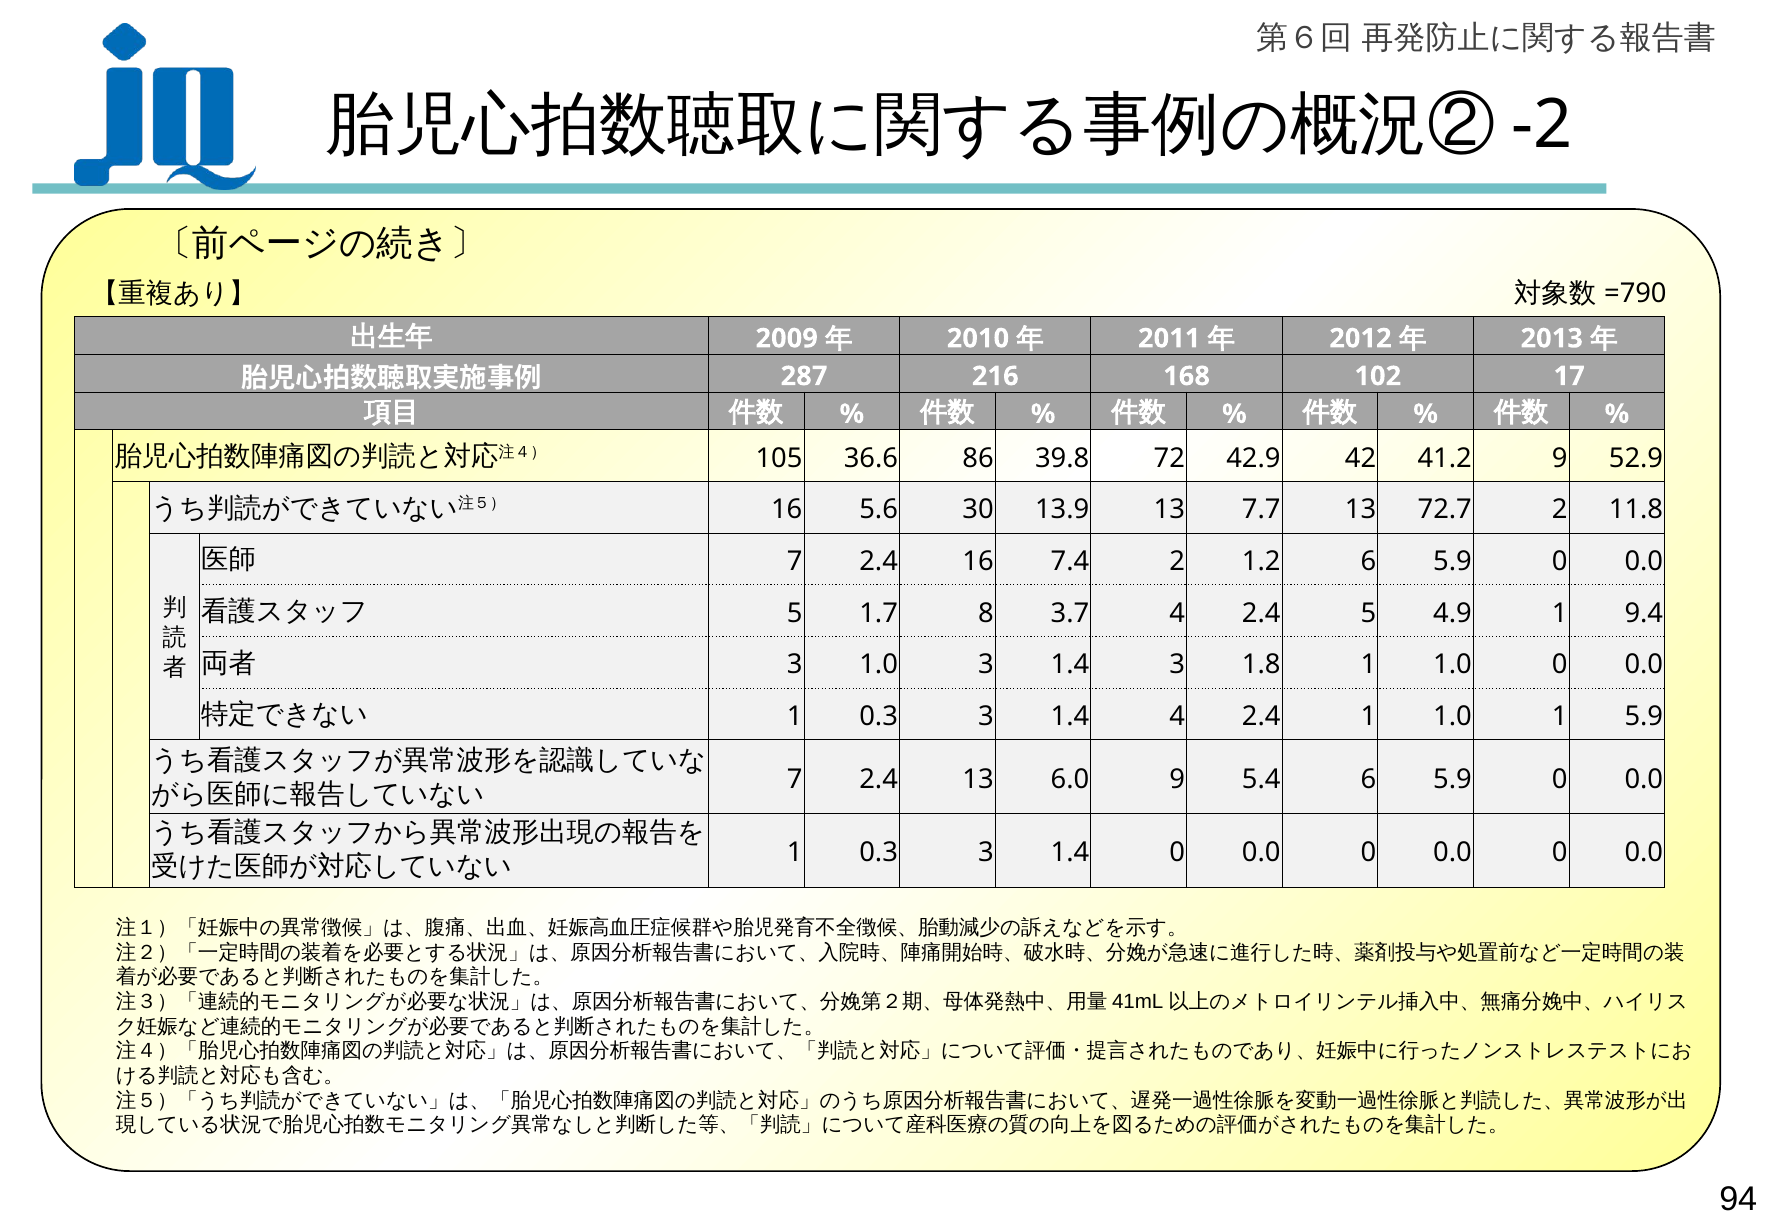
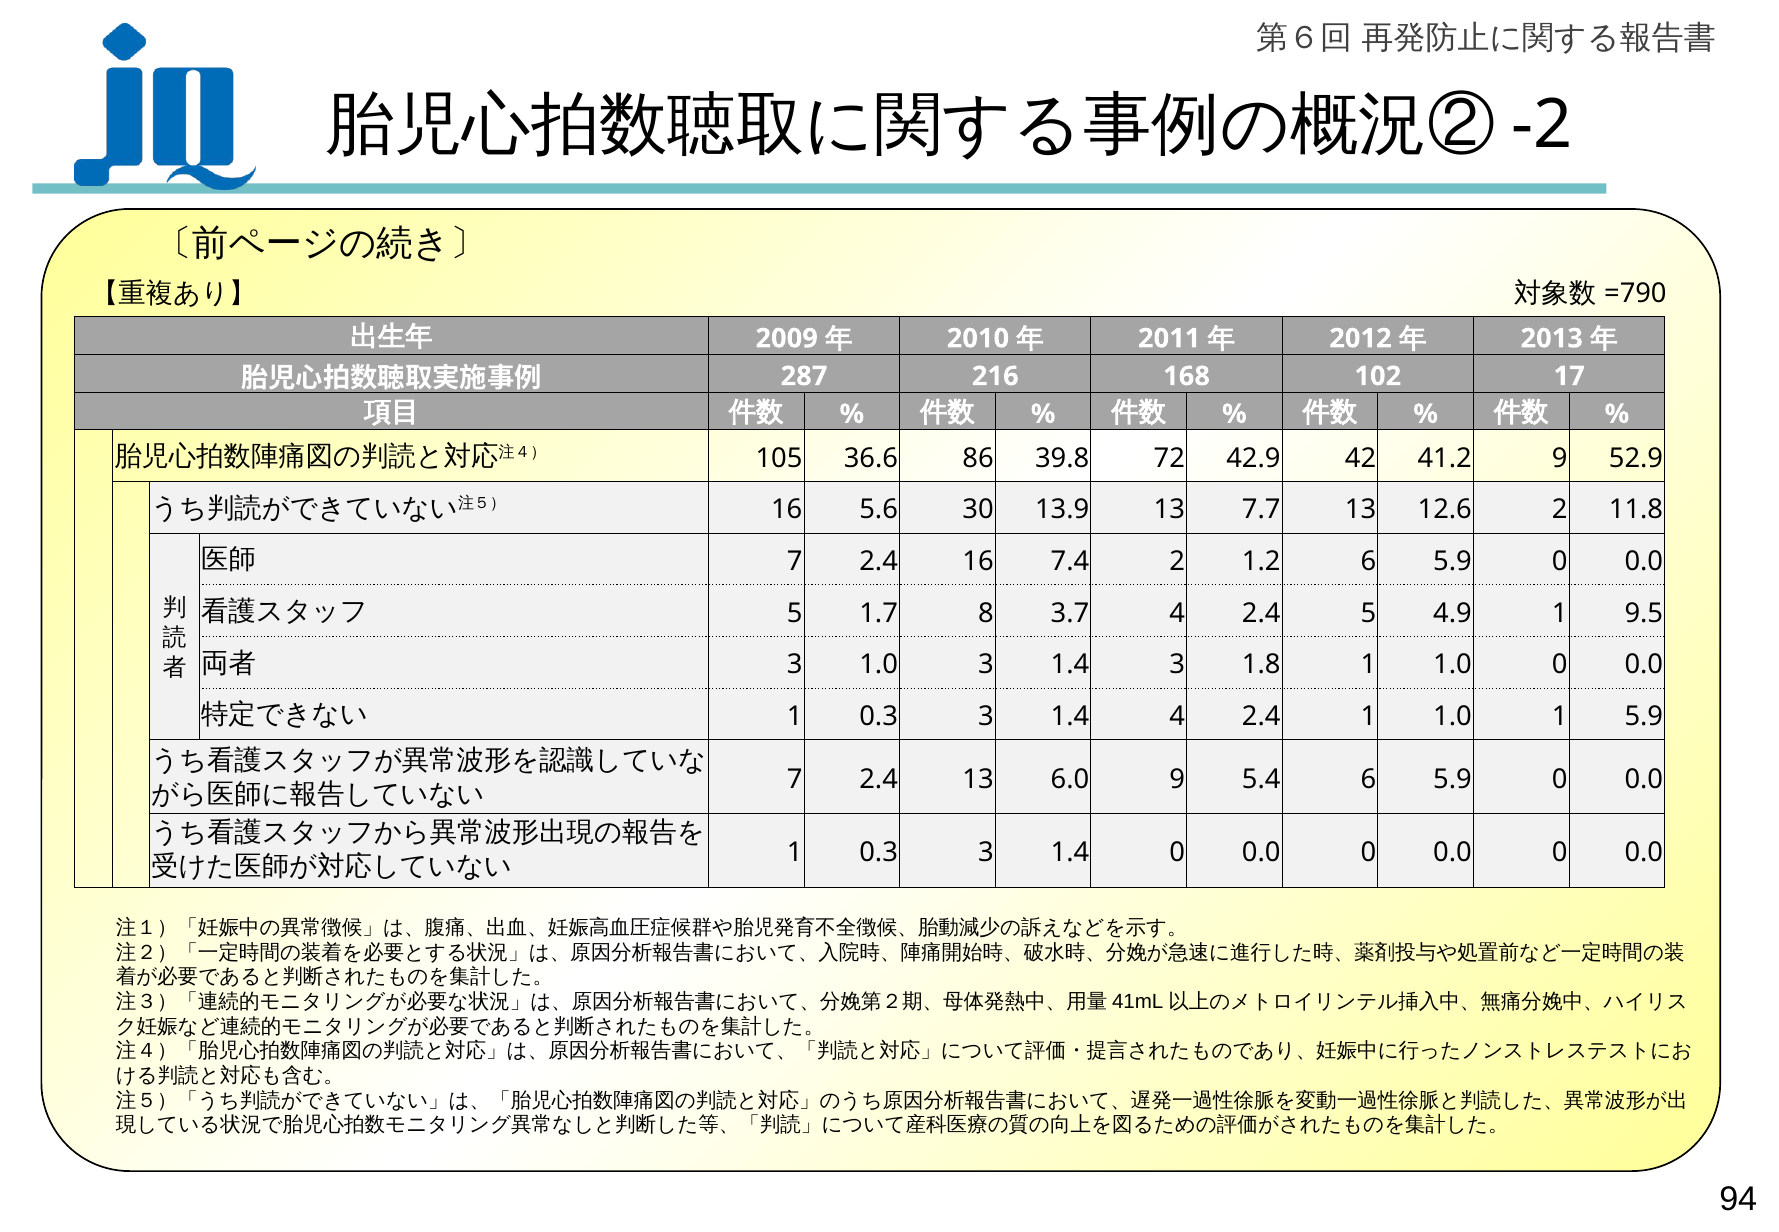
72.7: 72.7 -> 12.6
9.4: 9.4 -> 9.5
